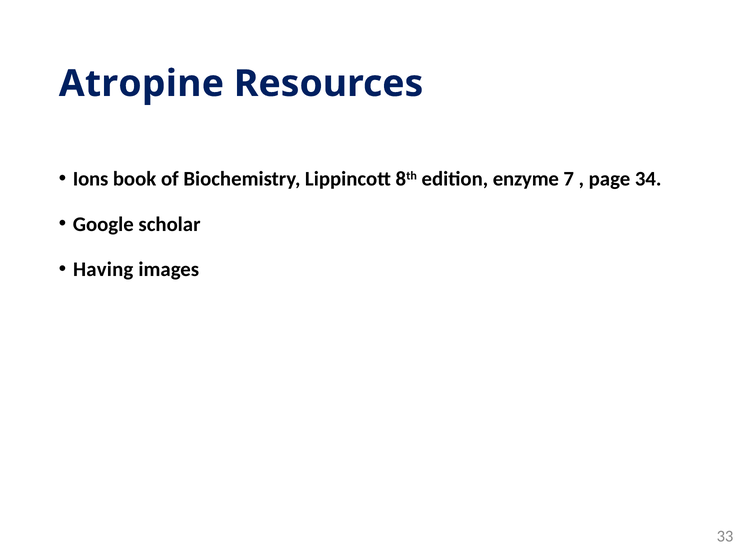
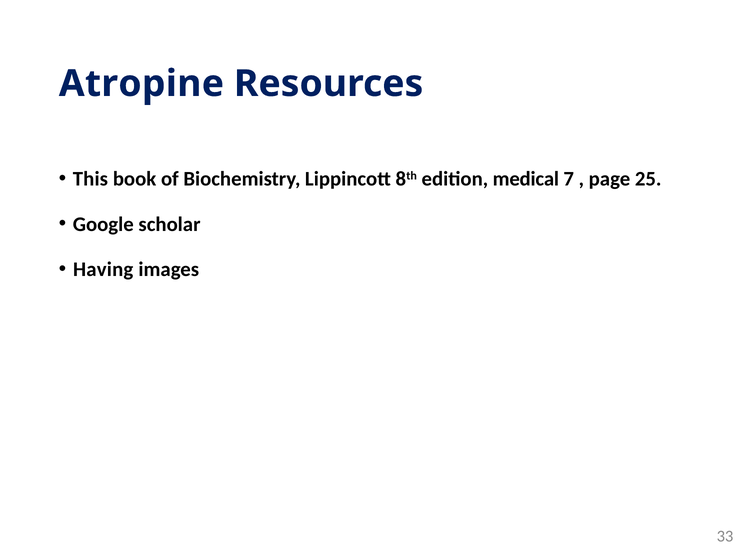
Ions: Ions -> This
enzyme: enzyme -> medical
34: 34 -> 25
